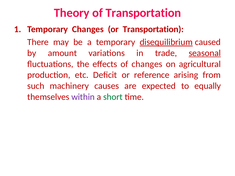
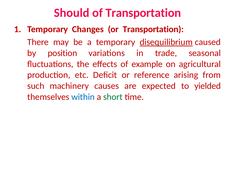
Theory: Theory -> Should
amount: amount -> position
seasonal underline: present -> none
of changes: changes -> example
equally: equally -> yielded
within colour: purple -> blue
